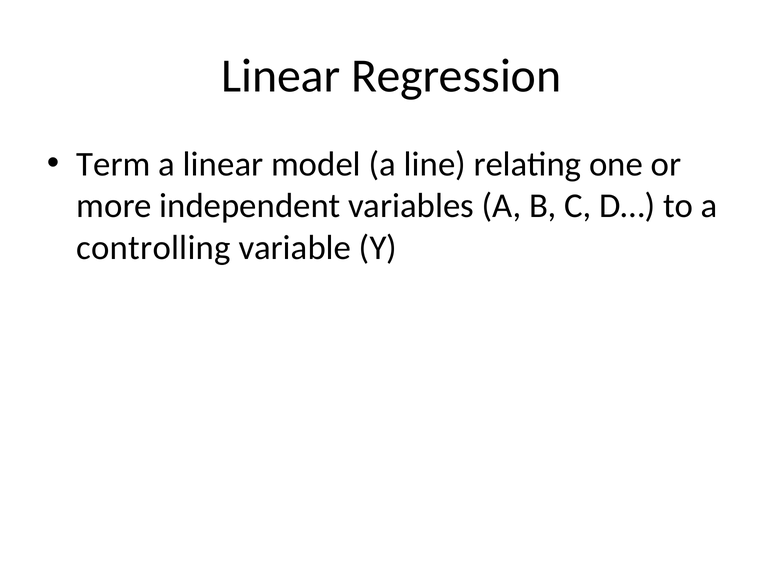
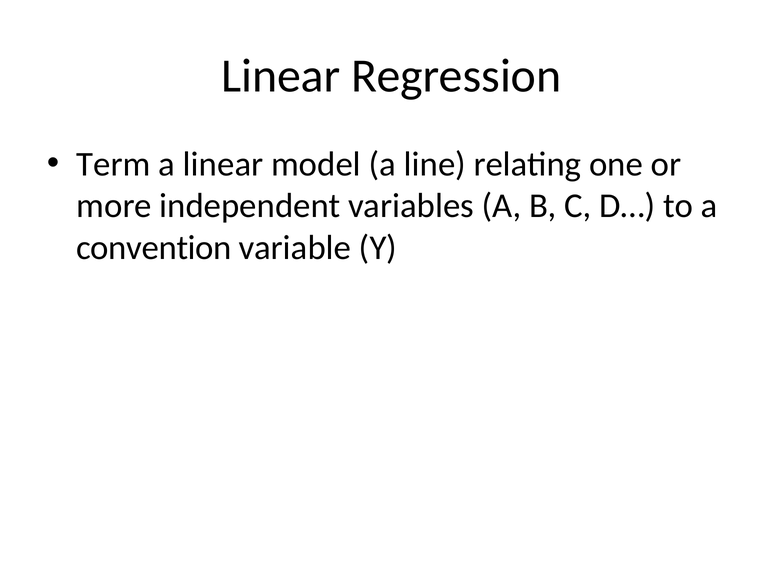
controlling: controlling -> convention
